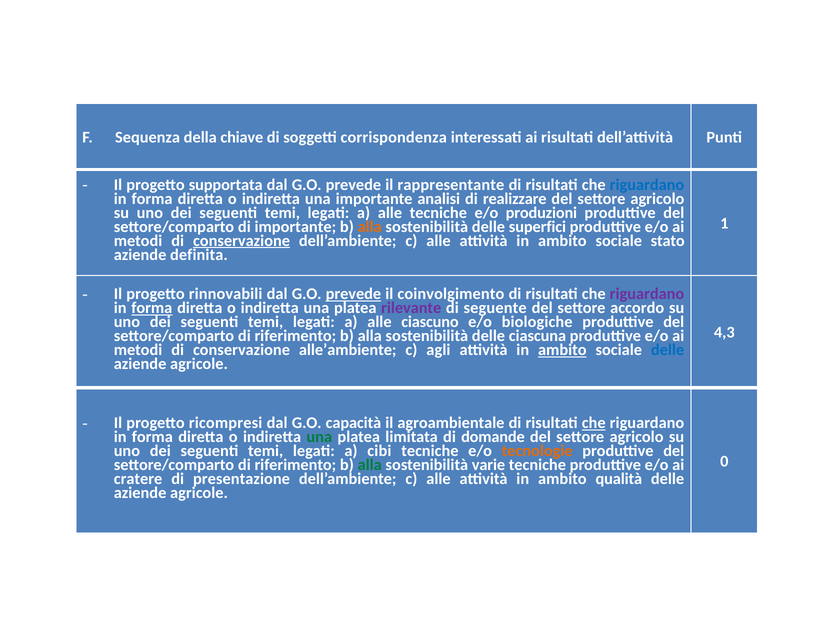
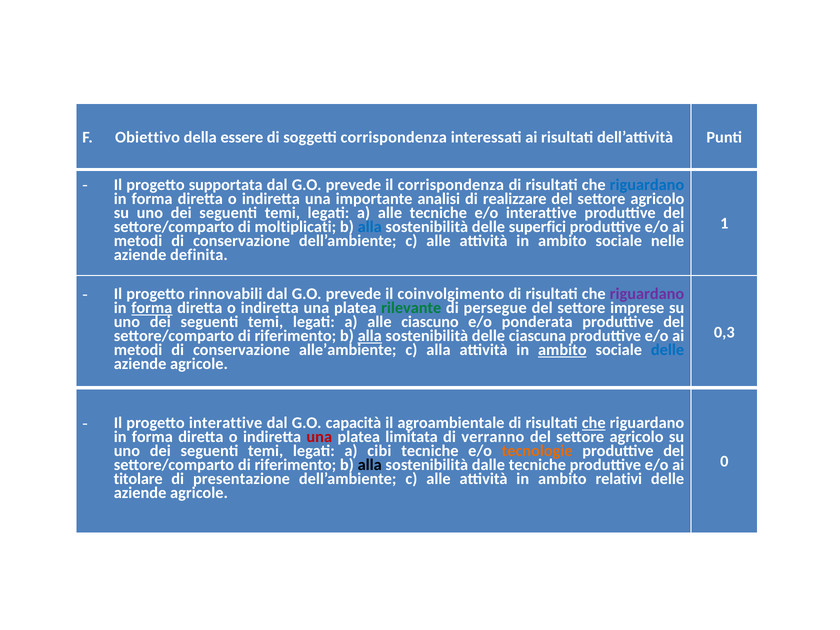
Sequenza: Sequenza -> Obiettivo
chiave: chiave -> essere
il rappresentante: rappresentante -> corrispondenza
e/o produzioni: produzioni -> interattive
di importante: importante -> moltiplicati
alla at (370, 227) colour: orange -> blue
conservazione at (242, 241) underline: present -> none
stato: stato -> nelle
prevede at (353, 294) underline: present -> none
rilevante colour: purple -> green
seguente: seguente -> persegue
accordo: accordo -> imprese
biologiche: biologiche -> ponderata
4,3: 4,3 -> 0,3
alla at (370, 336) underline: none -> present
c agli: agli -> alla
progetto ricompresi: ricompresi -> interattive
una at (319, 437) colour: green -> red
domande: domande -> verranno
alla at (370, 465) colour: green -> black
varie: varie -> dalle
cratere: cratere -> titolare
qualità: qualità -> relativi
